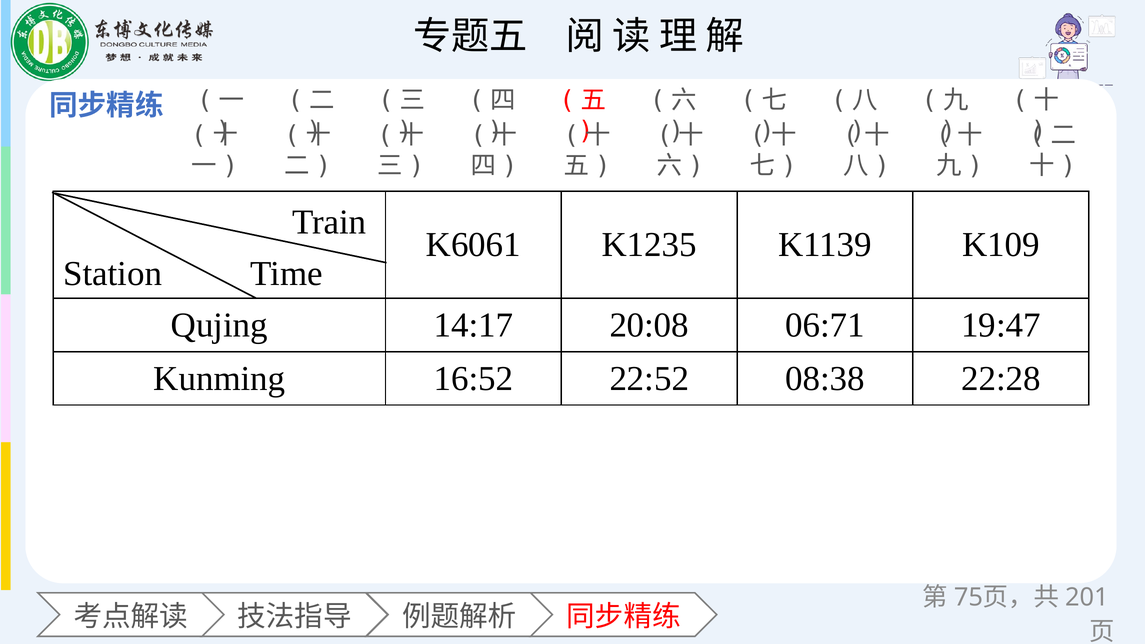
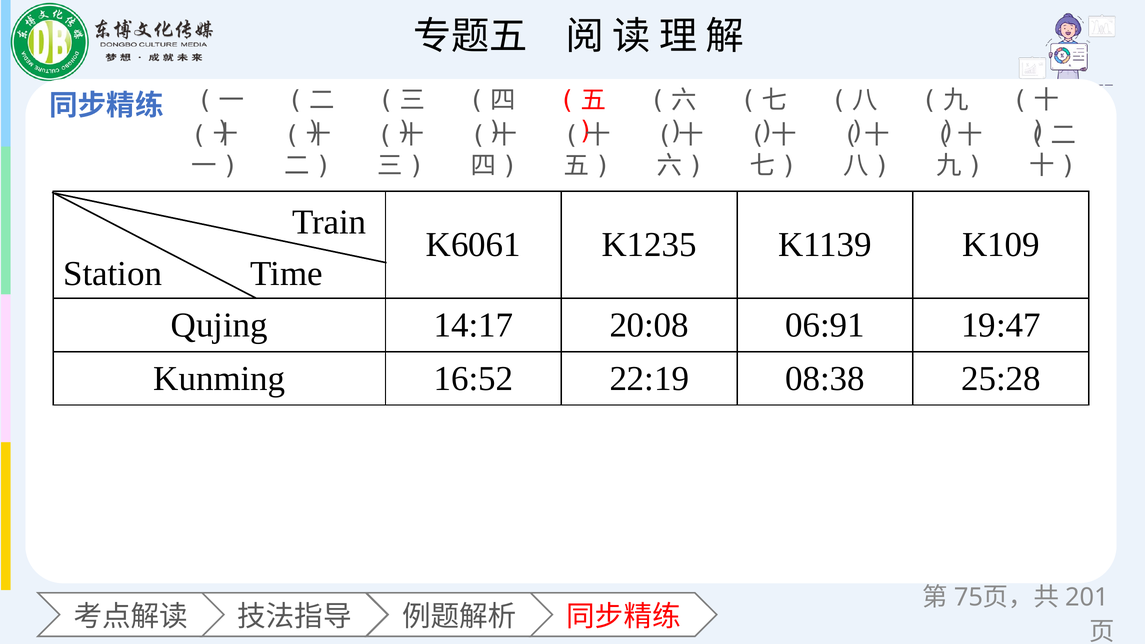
06:71: 06:71 -> 06:91
22:52: 22:52 -> 22:19
22:28: 22:28 -> 25:28
